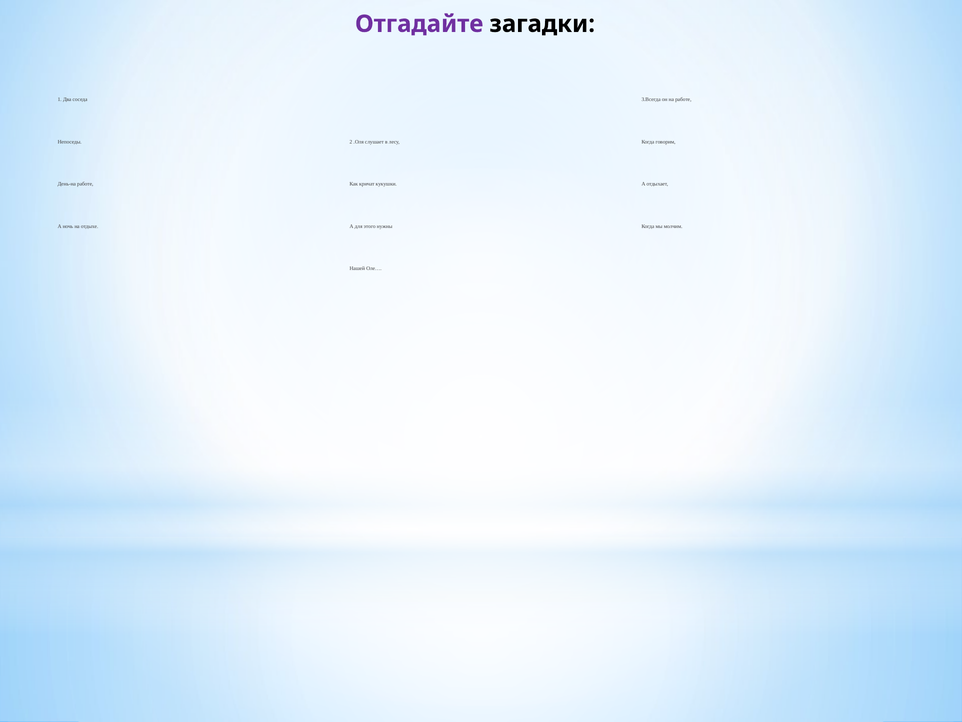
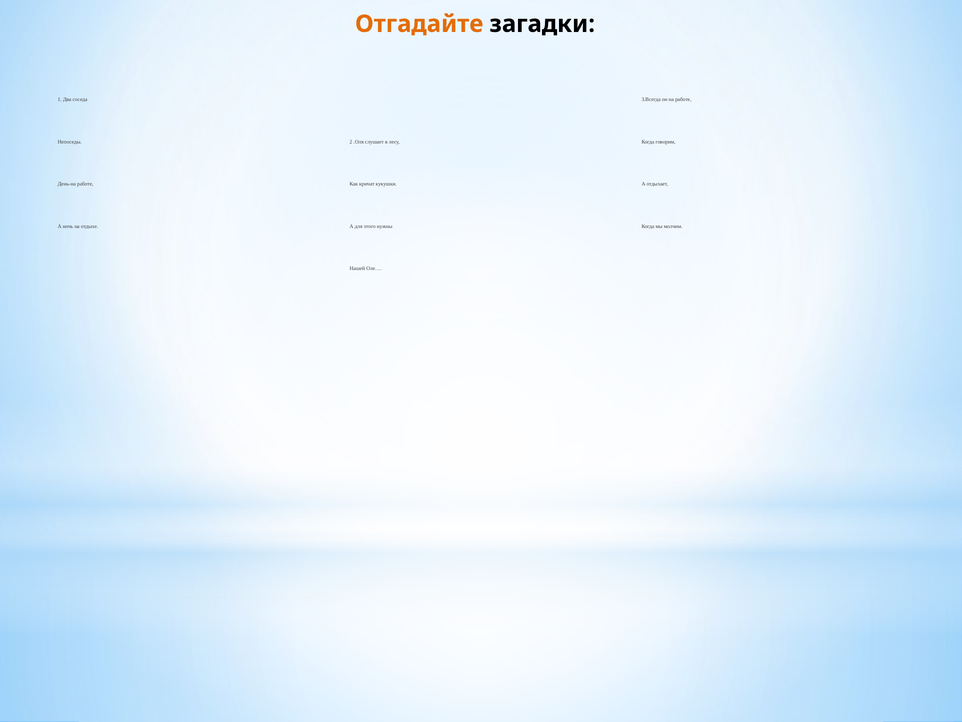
Отгадайте colour: purple -> orange
